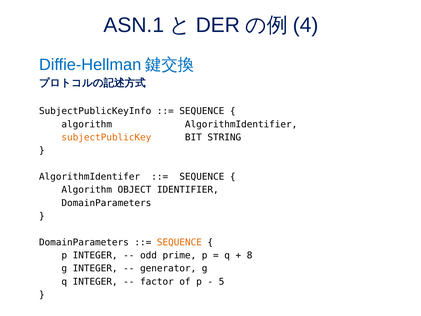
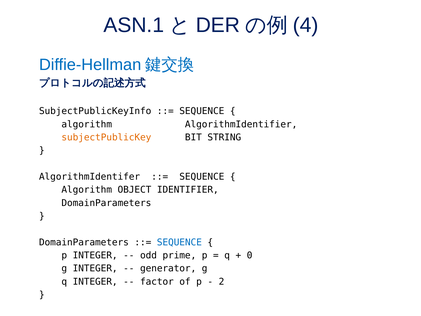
SEQUENCE at (179, 242) colour: orange -> blue
8: 8 -> 0
5: 5 -> 2
